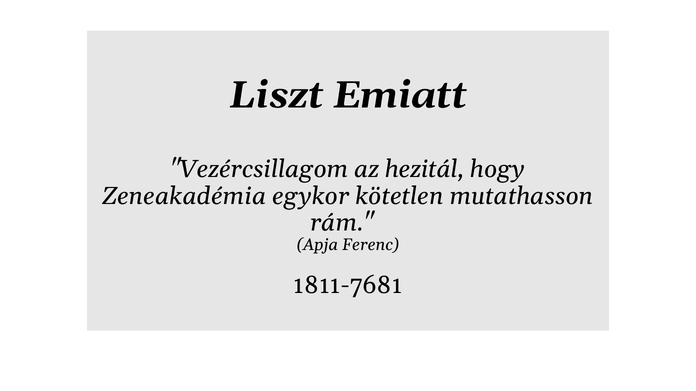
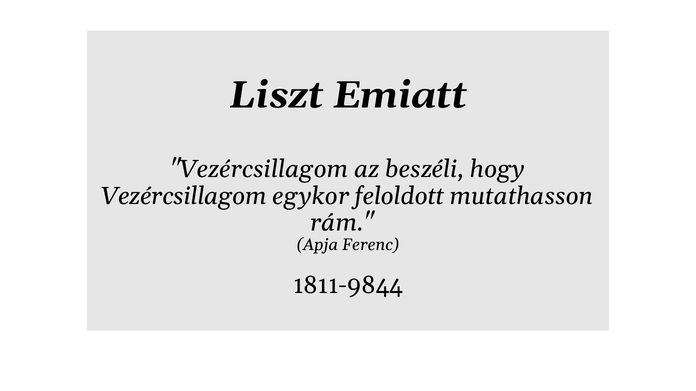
hezitál: hezitál -> beszéli
Zeneakadémia at (184, 196): Zeneakadémia -> Vezércsillagom
kötetlen: kötetlen -> feloldott
1811-7681: 1811-7681 -> 1811-9844
